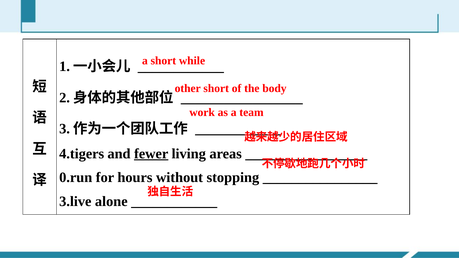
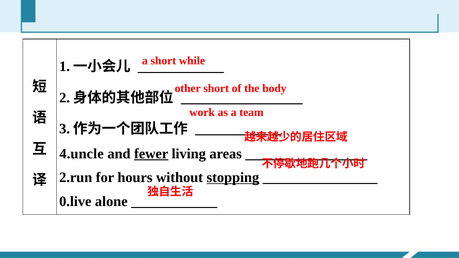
4.tigers: 4.tigers -> 4.uncle
0.run: 0.run -> 2.run
stopping underline: none -> present
3.live: 3.live -> 0.live
